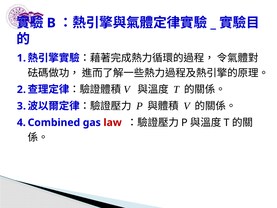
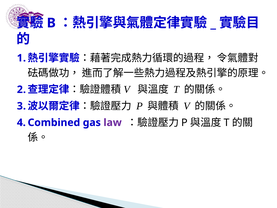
law colour: red -> purple
